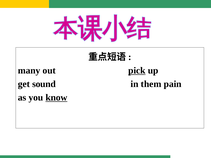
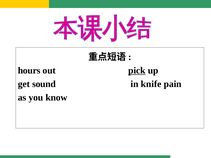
many: many -> hours
them: them -> knife
know underline: present -> none
